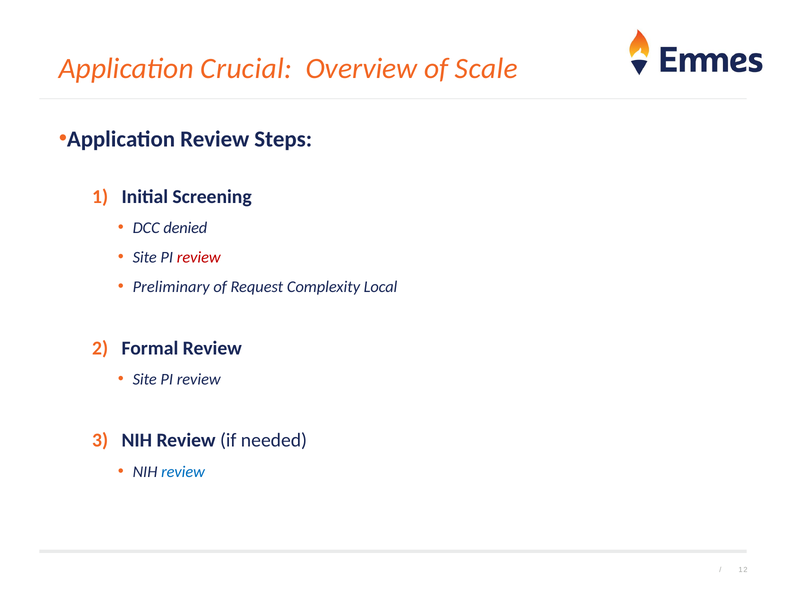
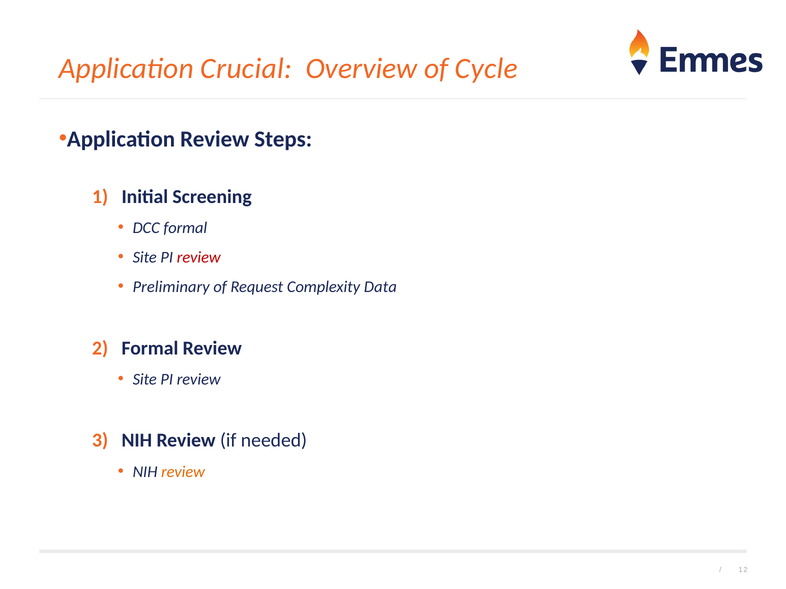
Scale: Scale -> Cycle
DCC denied: denied -> formal
Local: Local -> Data
review at (183, 472) colour: blue -> orange
